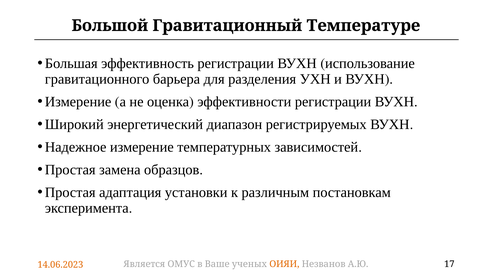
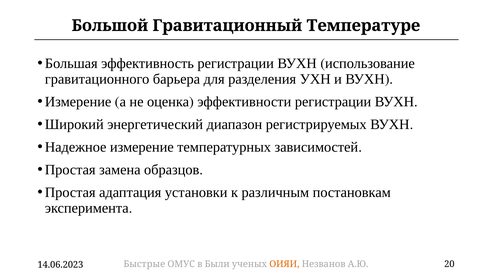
Является: Является -> Быстрые
Ваше: Ваше -> Были
17: 17 -> 20
14.06.2023 colour: orange -> black
